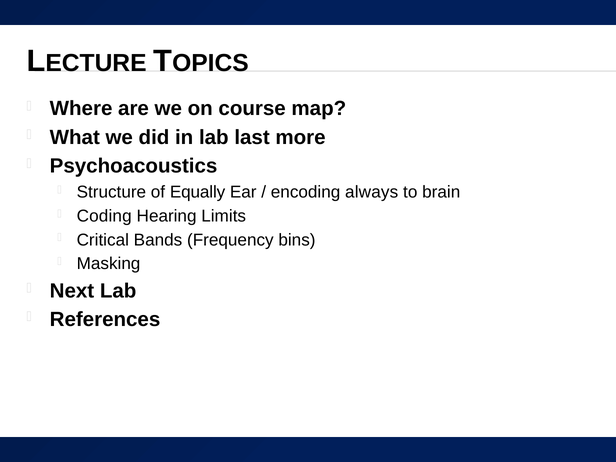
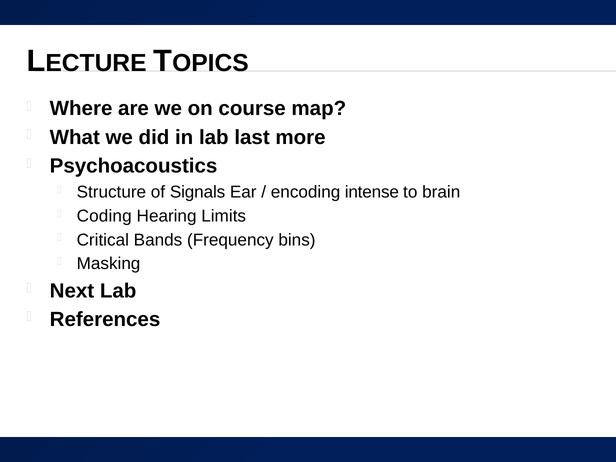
Equally: Equally -> Signals
always: always -> intense
